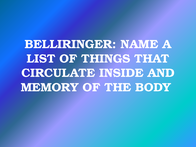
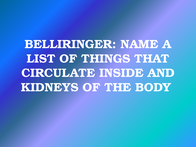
MEMORY: MEMORY -> KIDNEYS
